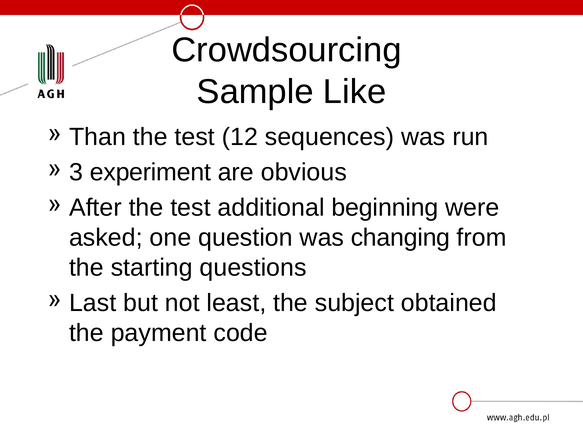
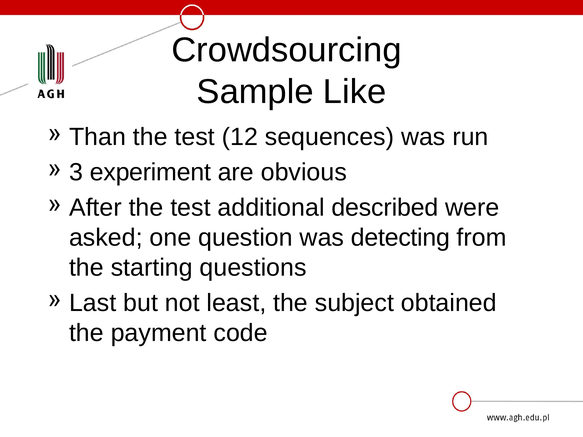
beginning: beginning -> described
changing: changing -> detecting
